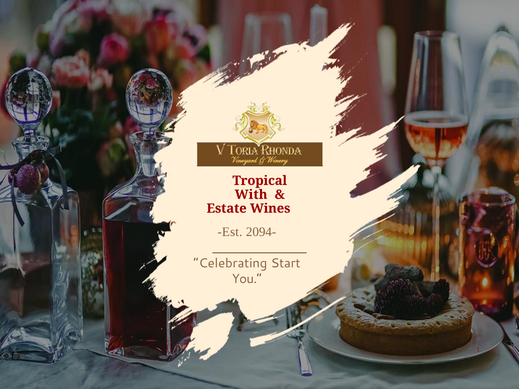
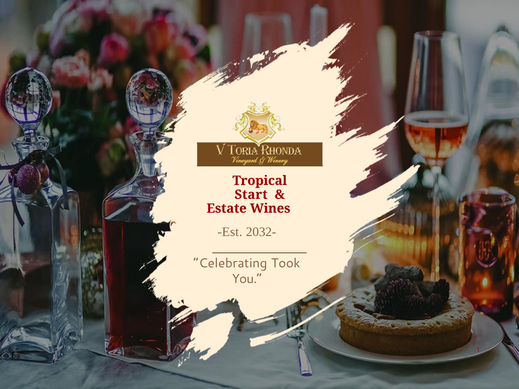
With: With -> Start
2094-: 2094- -> 2032-
Start: Start -> Took
